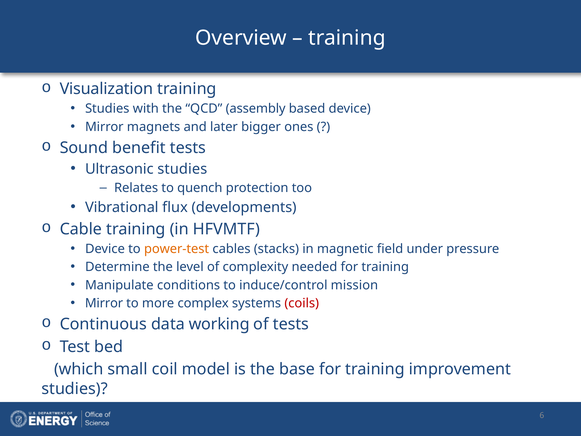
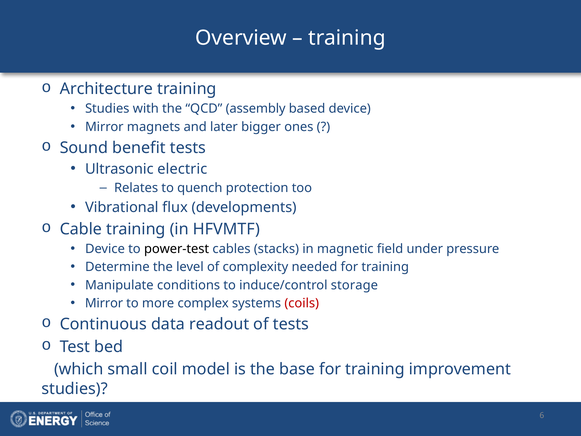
Visualization: Visualization -> Architecture
Ultrasonic studies: studies -> electric
power-test colour: orange -> black
mission: mission -> storage
working: working -> readout
